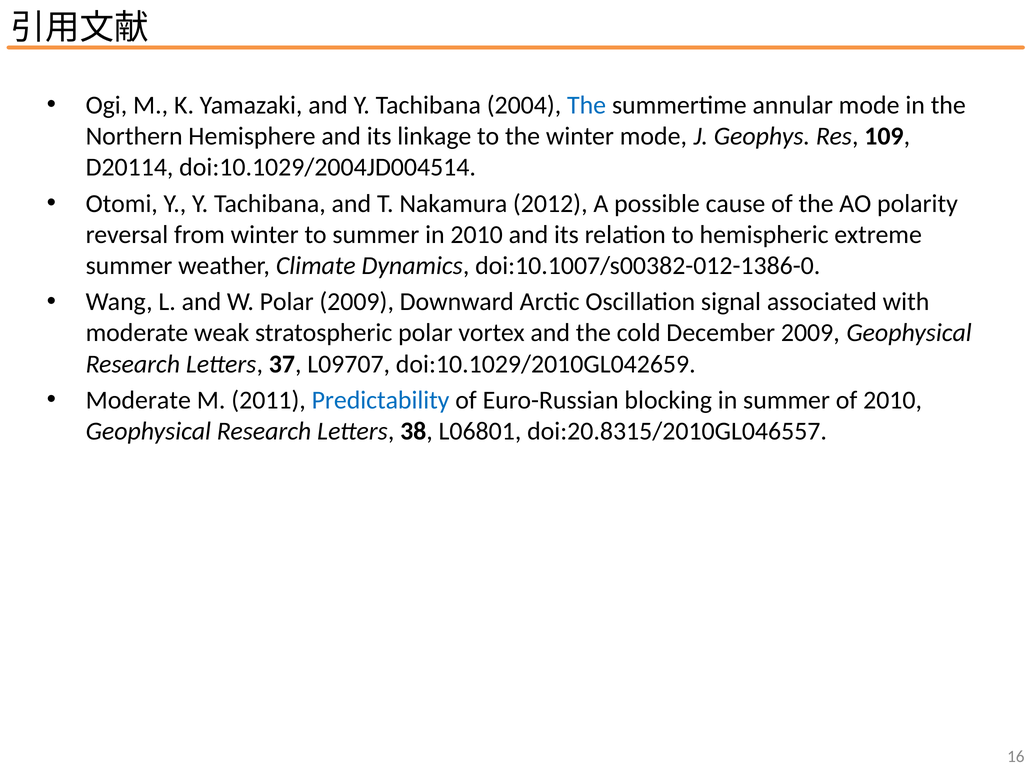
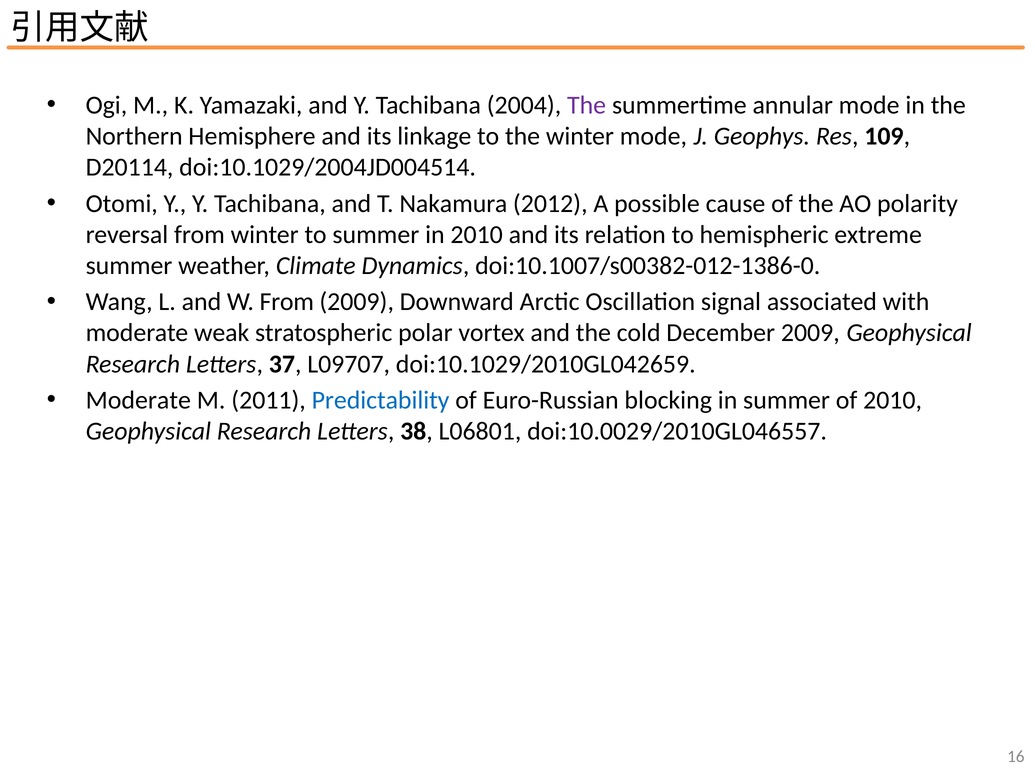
The at (587, 105) colour: blue -> purple
W Polar: Polar -> From
doi:20.8315/2010GL046557: doi:20.8315/2010GL046557 -> doi:10.0029/2010GL046557
